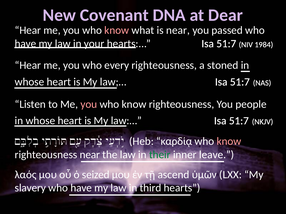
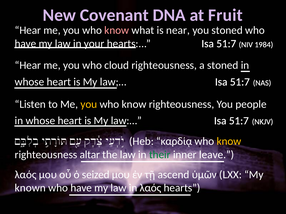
Dear: Dear -> Fruit
you passed: passed -> stoned
every: every -> cloud
you at (89, 104) colour: pink -> yellow
know at (229, 142) colour: pink -> yellow
righteousness near: near -> altar
slavery: slavery -> known
in third: third -> λαός
